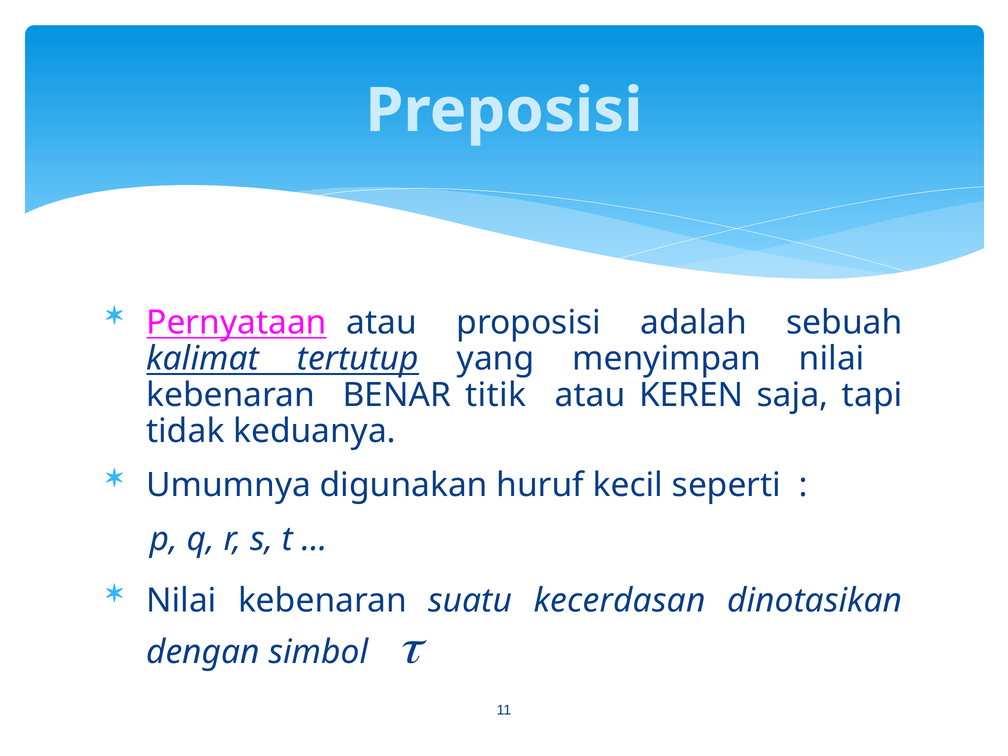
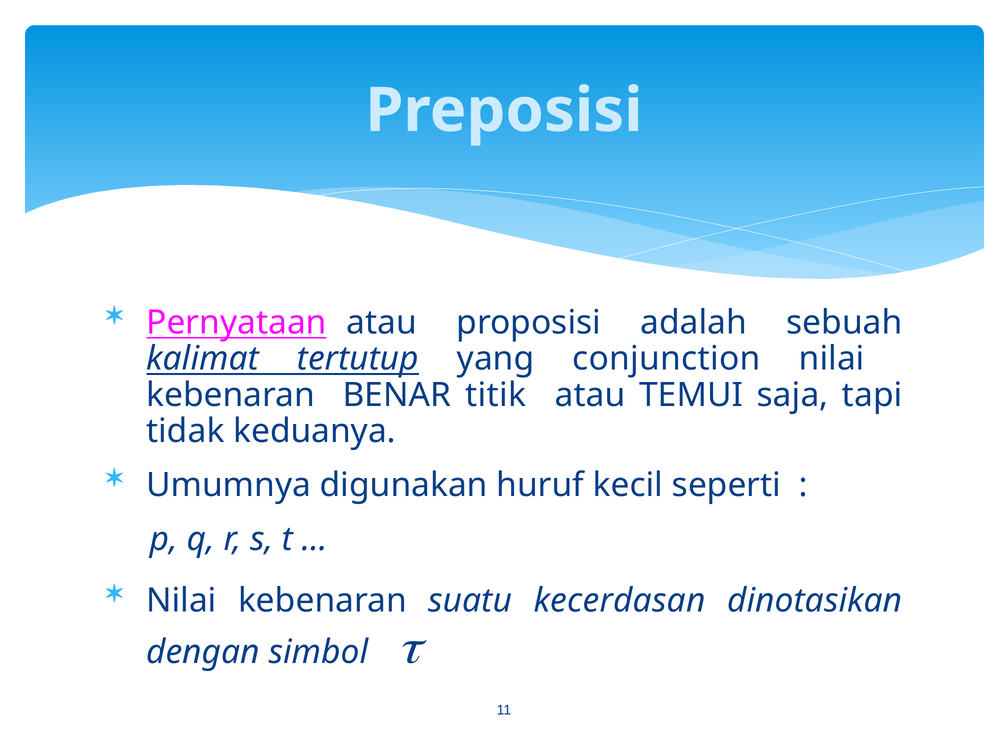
menyimpan: menyimpan -> conjunction
KEREN: KEREN -> TEMUI
